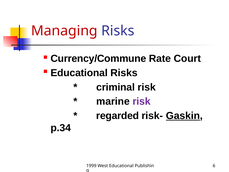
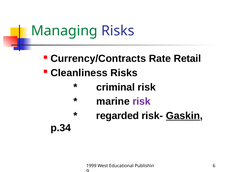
Managing colour: red -> green
Currency/Commune: Currency/Commune -> Currency/Contracts
Court: Court -> Retail
Educational at (79, 73): Educational -> Cleanliness
